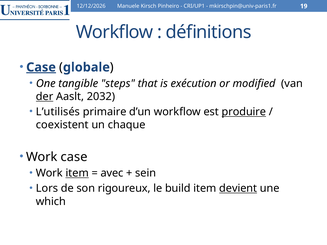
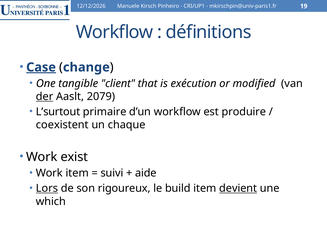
globale: globale -> change
steps: steps -> client
2032: 2032 -> 2079
L’utilisés: L’utilisés -> L’surtout
produire underline: present -> none
Work case: case -> exist
item at (77, 173) underline: present -> none
avec: avec -> suivi
sein: sein -> aide
Lors underline: none -> present
